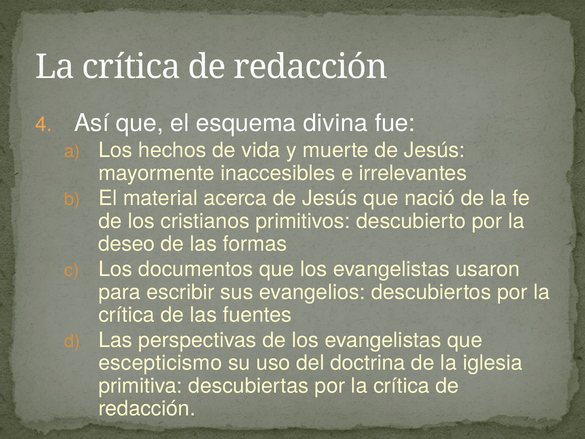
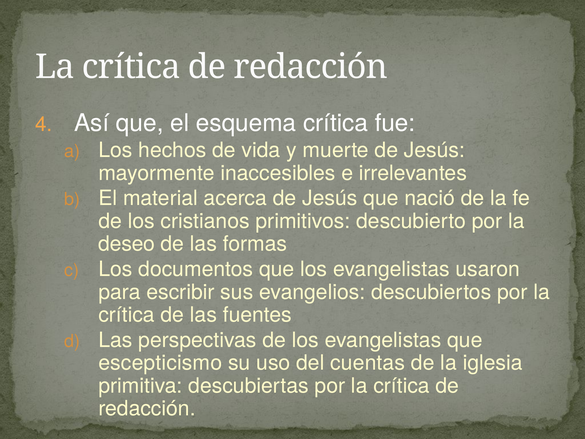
esquema divina: divina -> crítica
doctrina: doctrina -> cuentas
